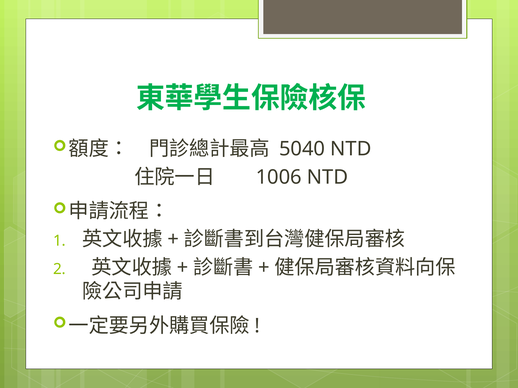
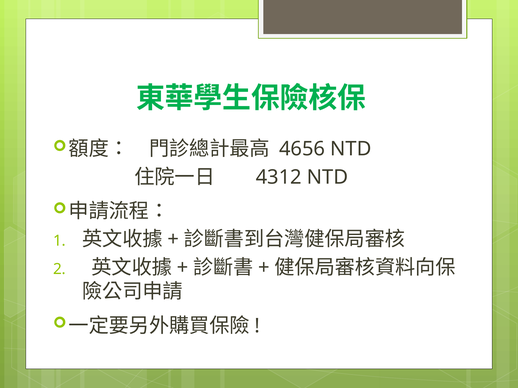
5040: 5040 -> 4656
1006: 1006 -> 4312
